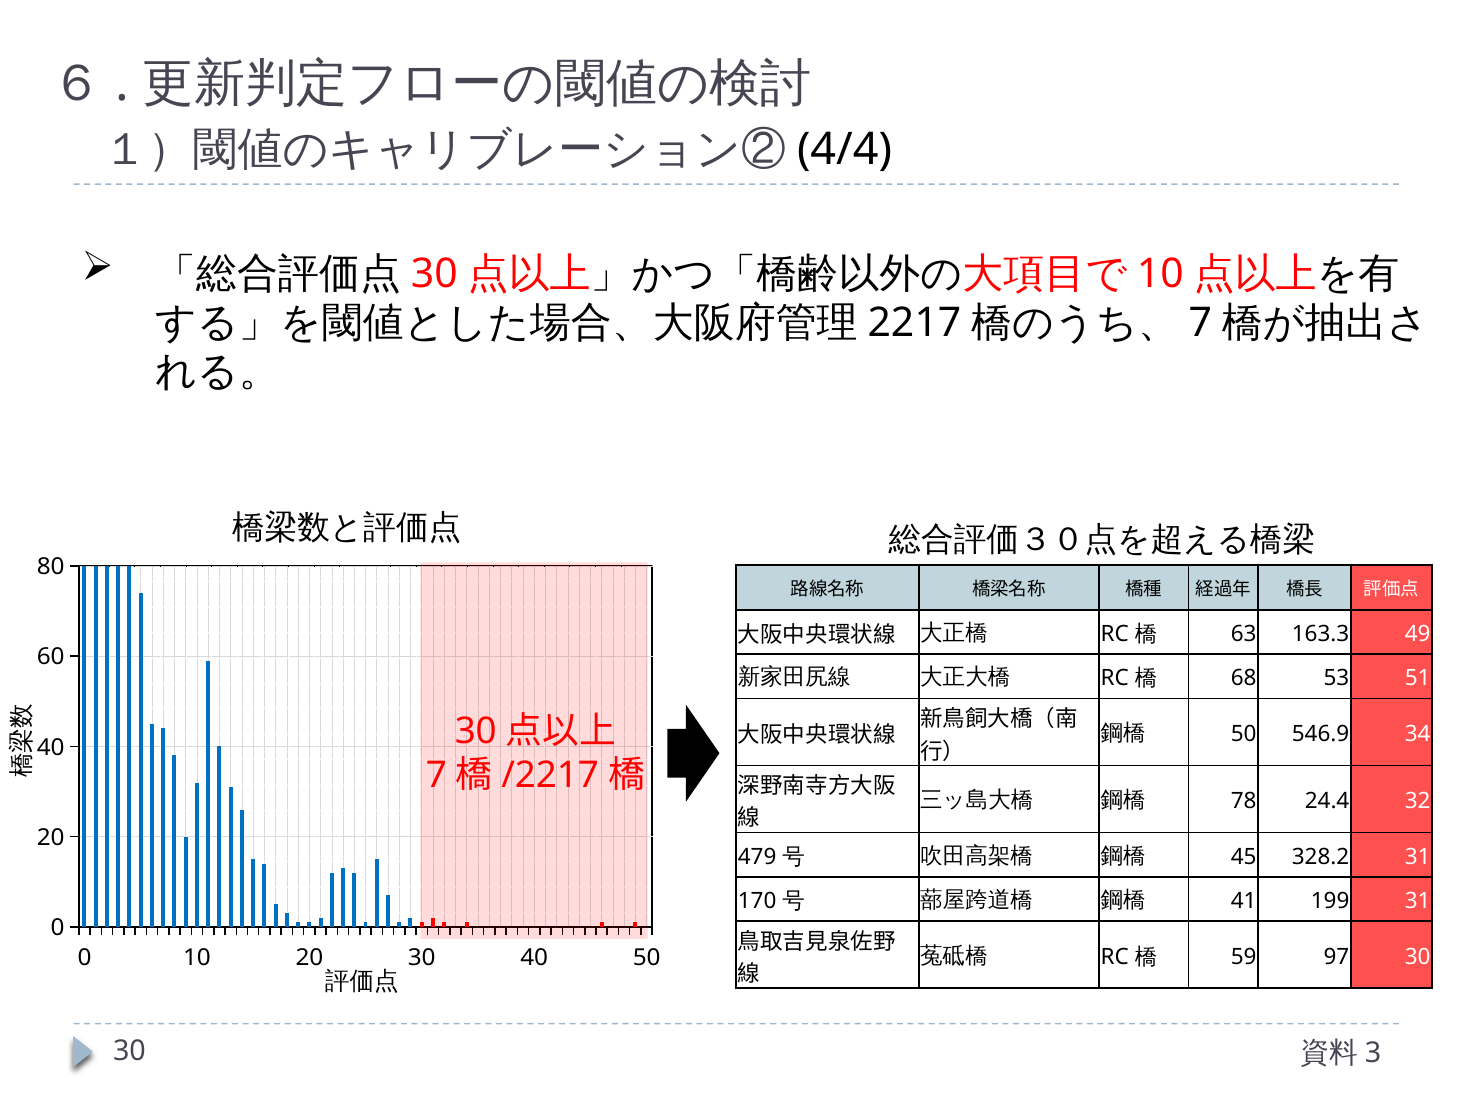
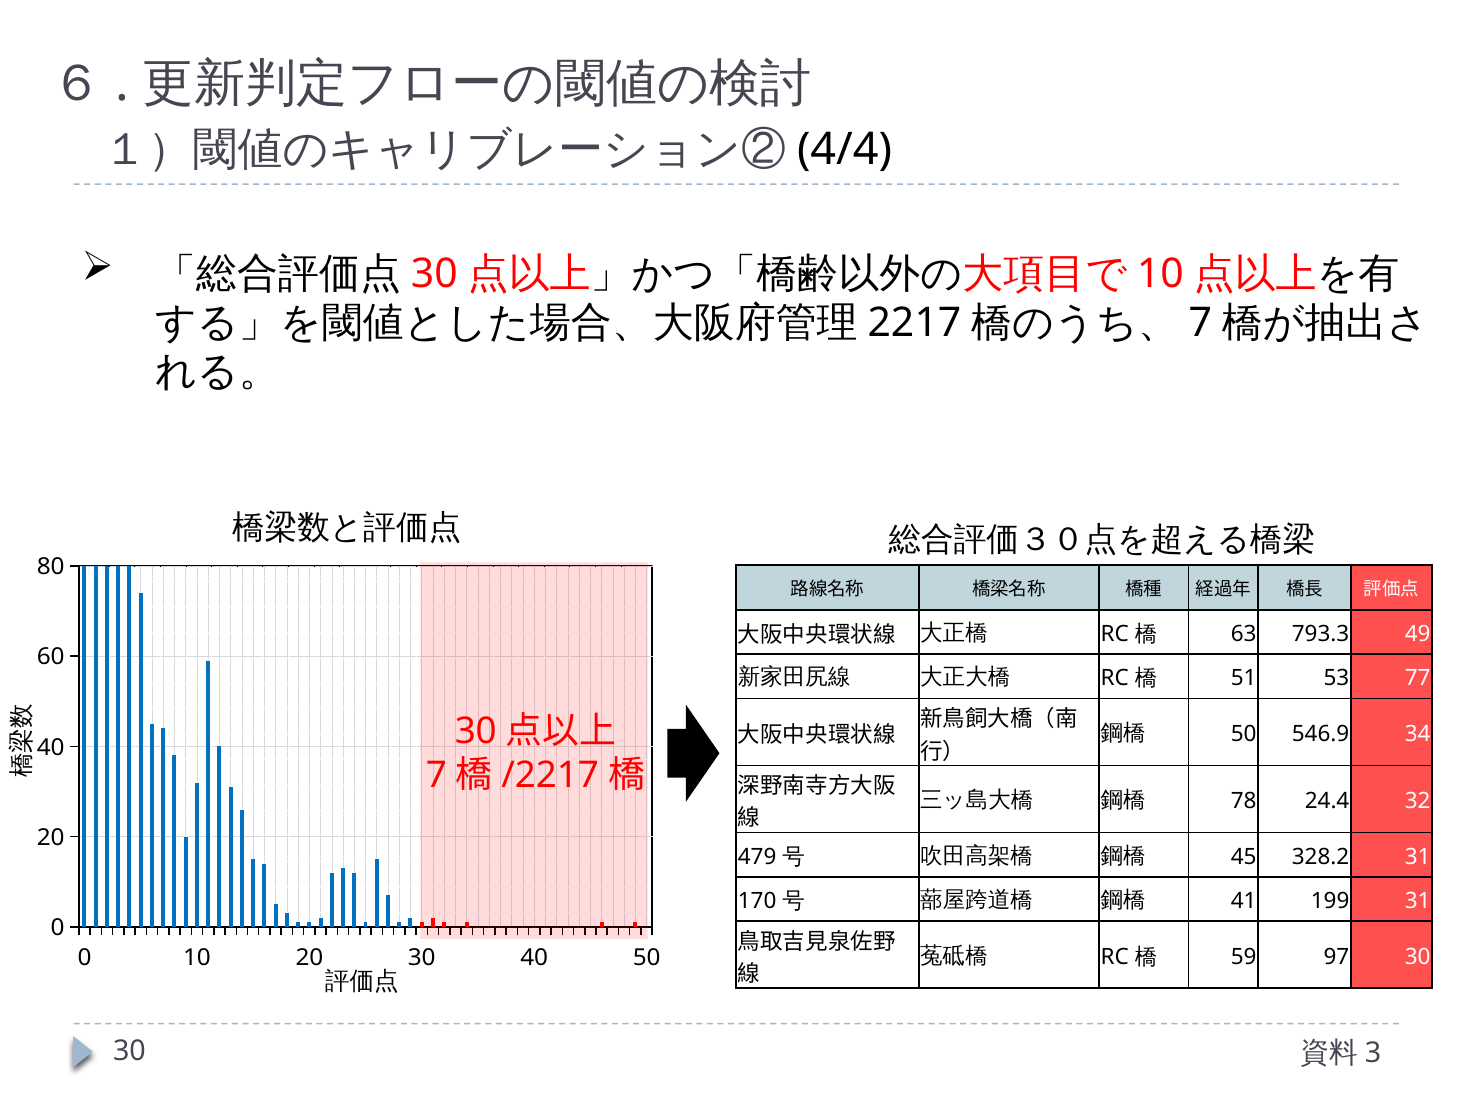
163.3: 163.3 -> 793.3
68: 68 -> 51
51: 51 -> 77
